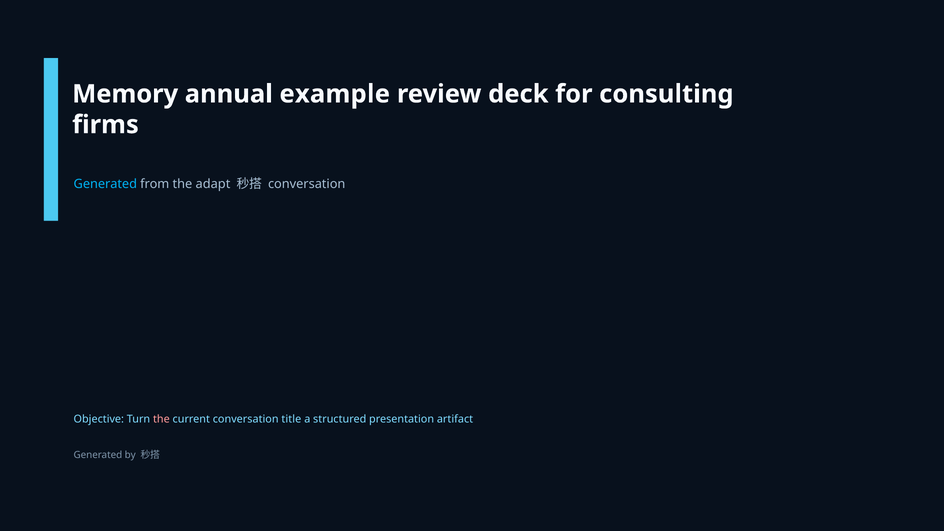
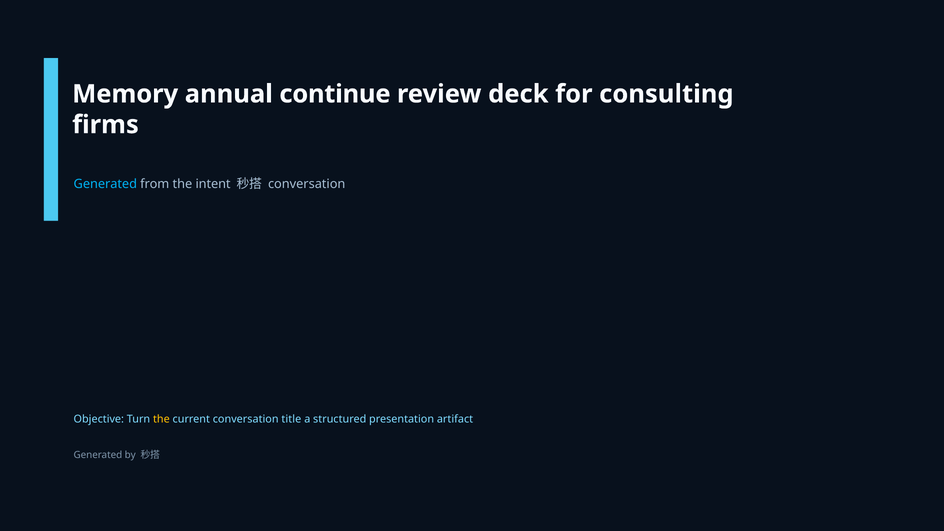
example: example -> continue
adapt: adapt -> intent
the at (161, 419) colour: pink -> yellow
